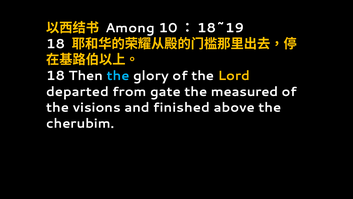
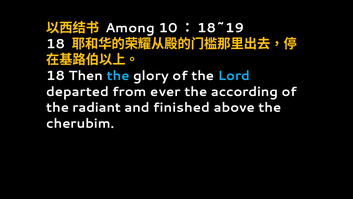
Lord colour: yellow -> light blue
gate: gate -> ever
measured: measured -> according
visions: visions -> radiant
